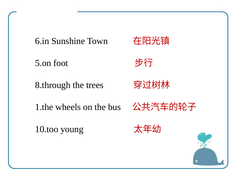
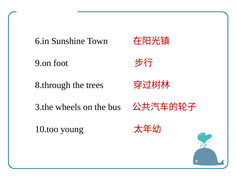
5.on: 5.on -> 9.on
1.the: 1.the -> 3.the
